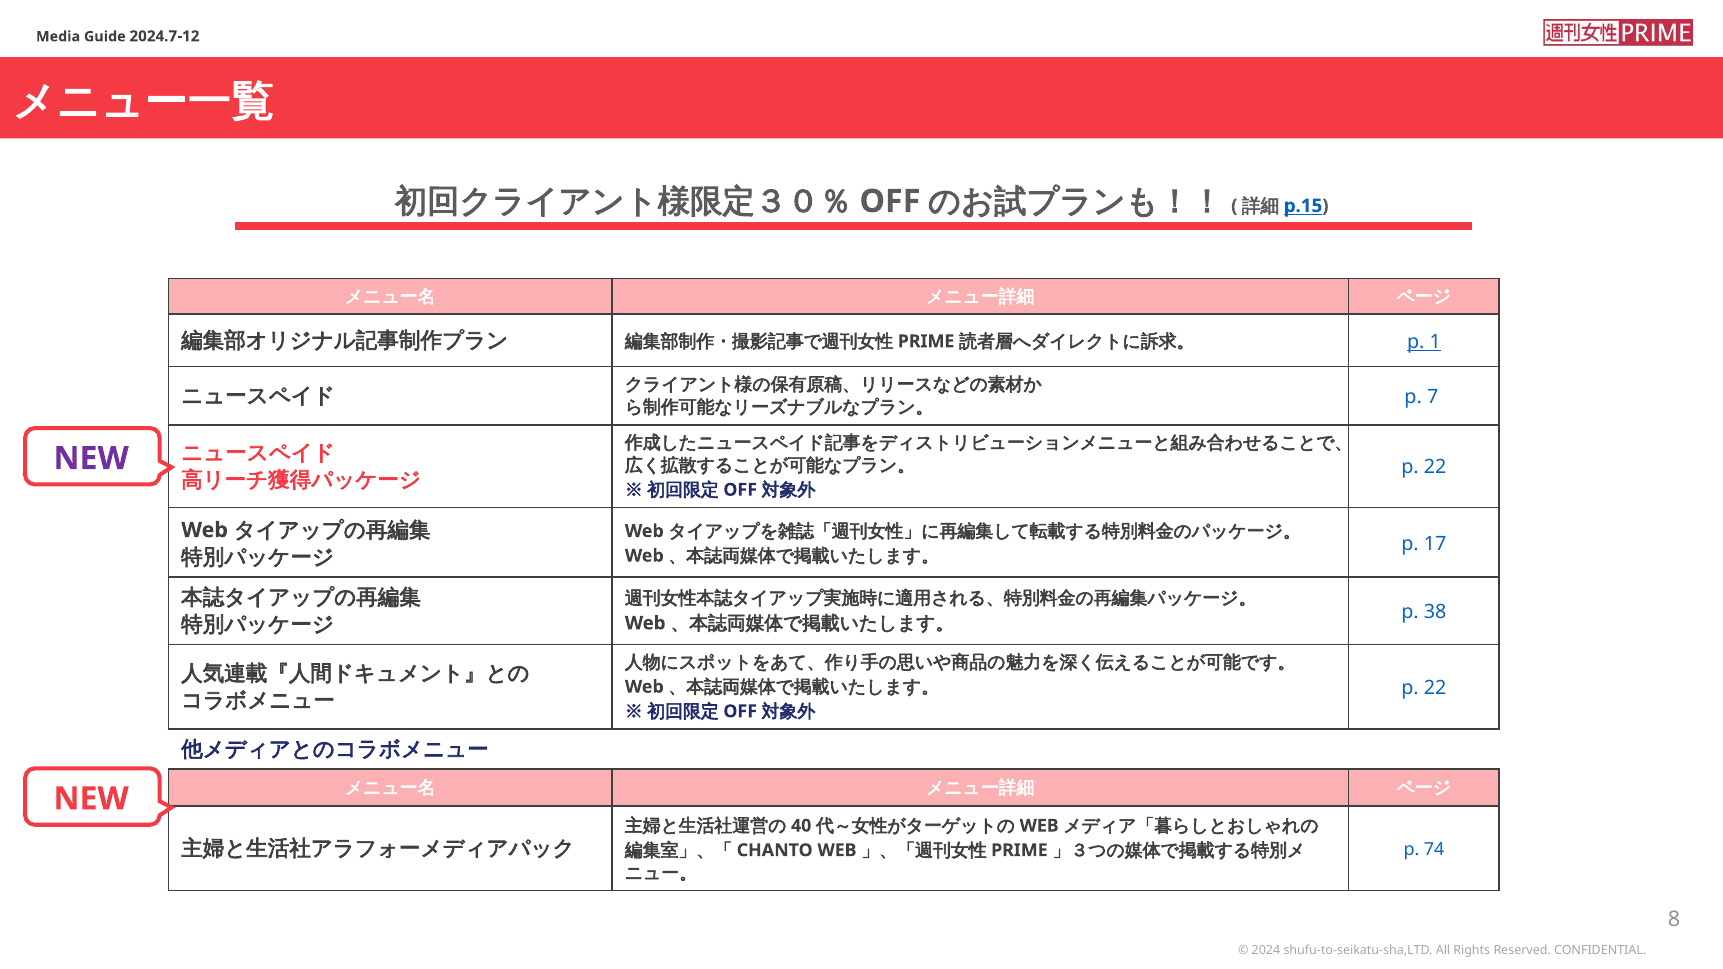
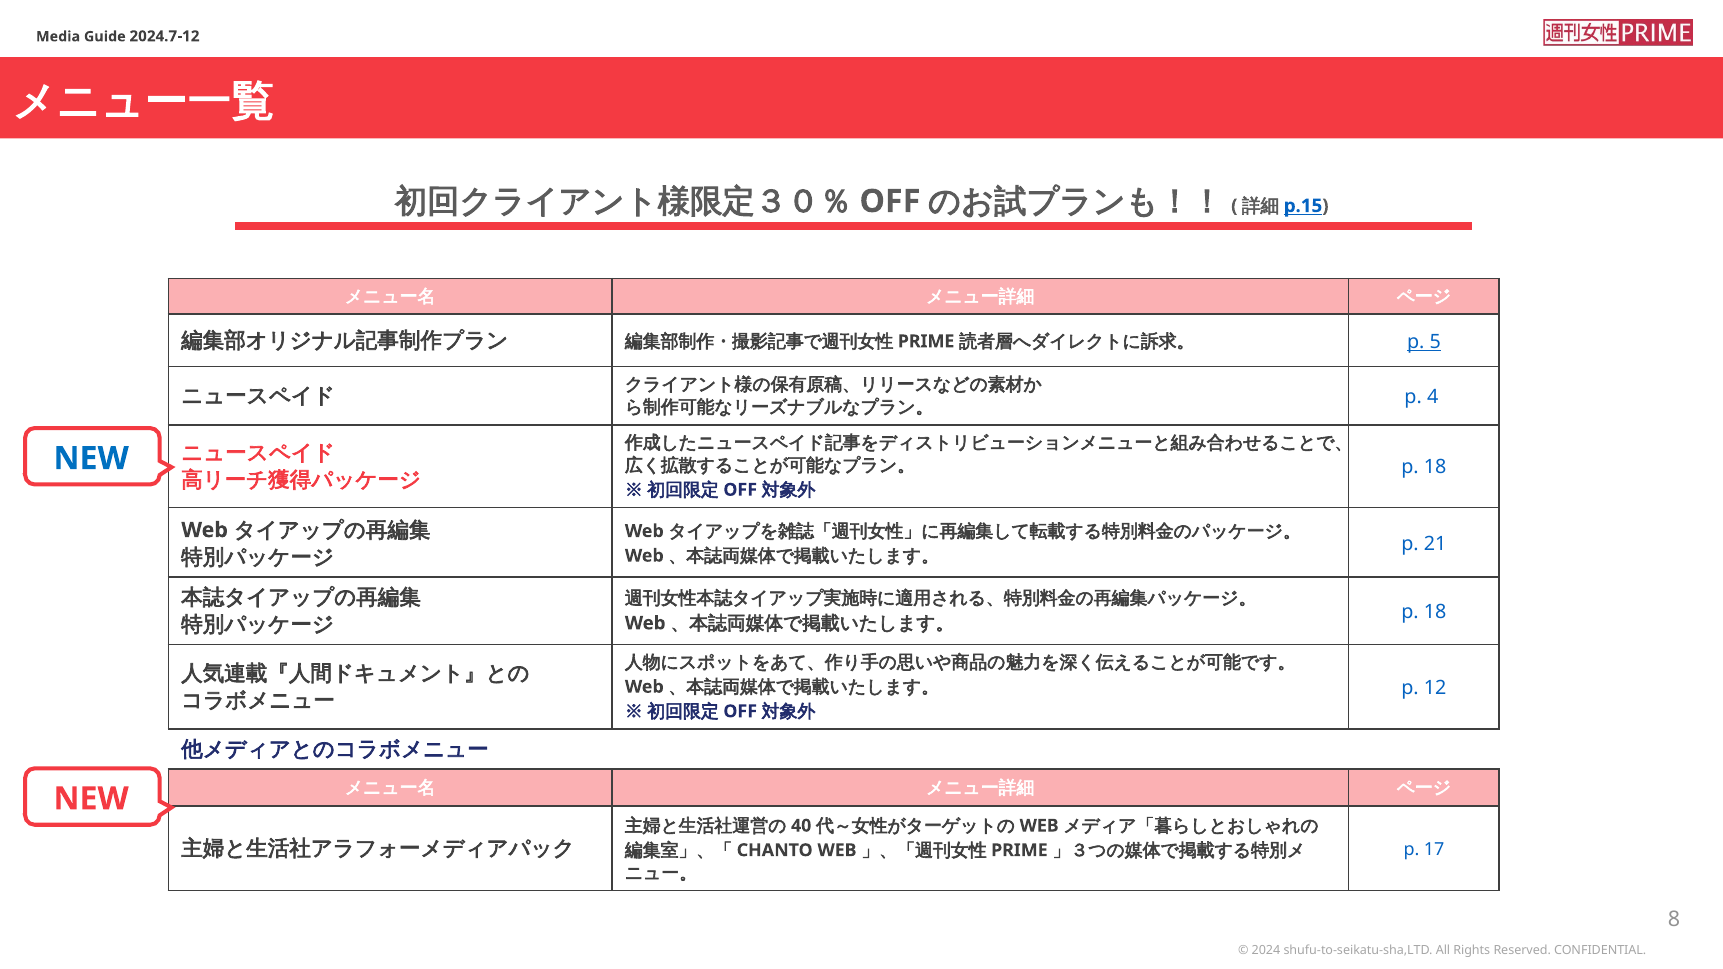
1: 1 -> 5
7: 7 -> 4
NEW at (91, 459) colour: purple -> blue
22 at (1435, 467): 22 -> 18
17: 17 -> 21
38 at (1435, 612): 38 -> 18
22 at (1435, 688): 22 -> 12
74: 74 -> 17
